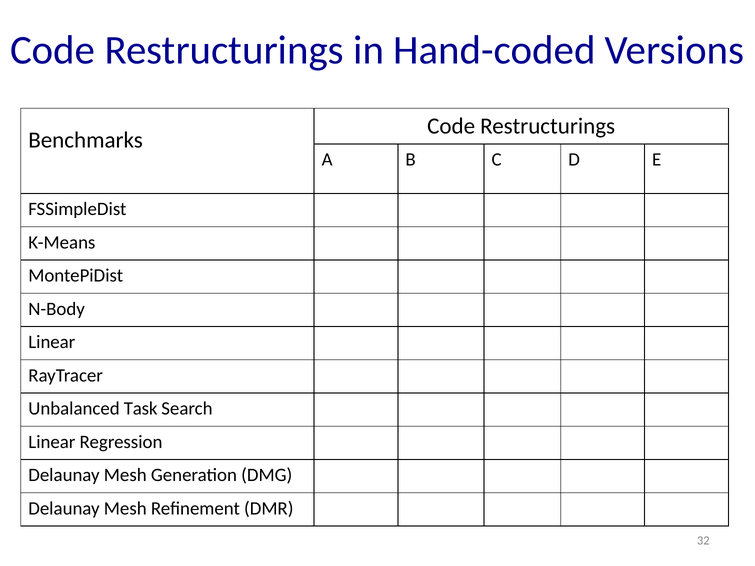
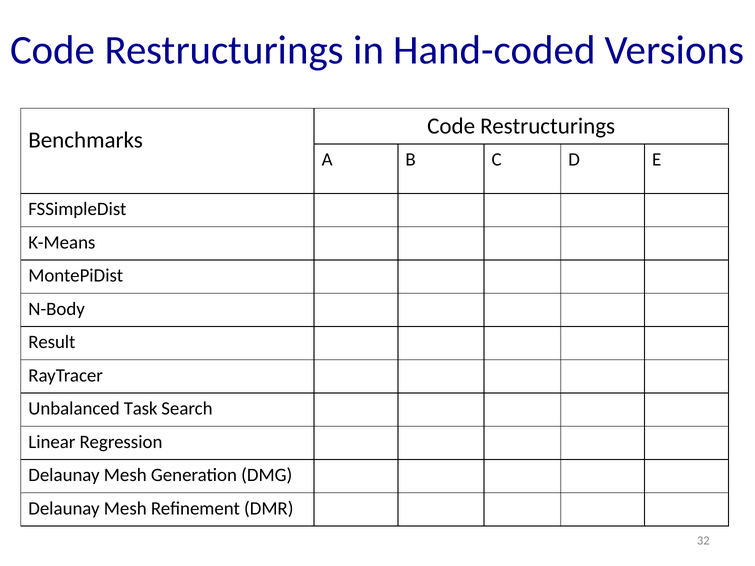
Linear at (52, 342): Linear -> Result
